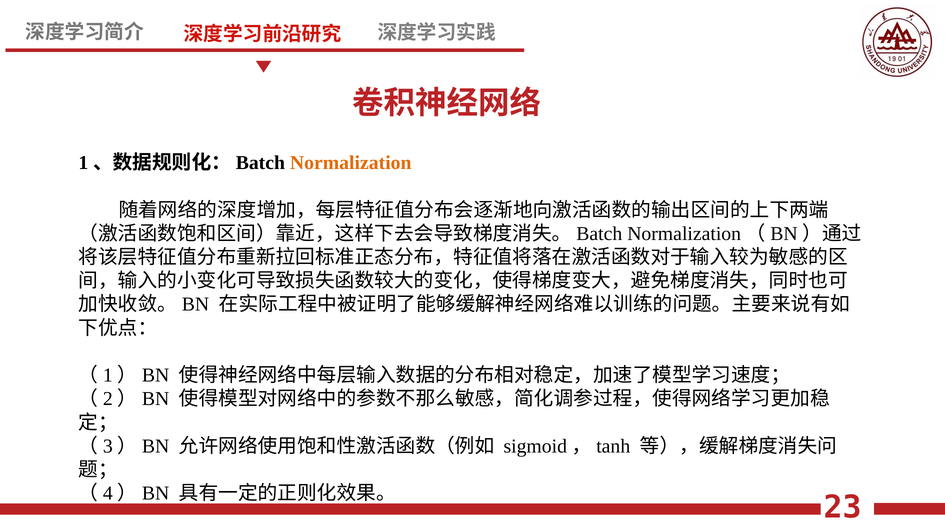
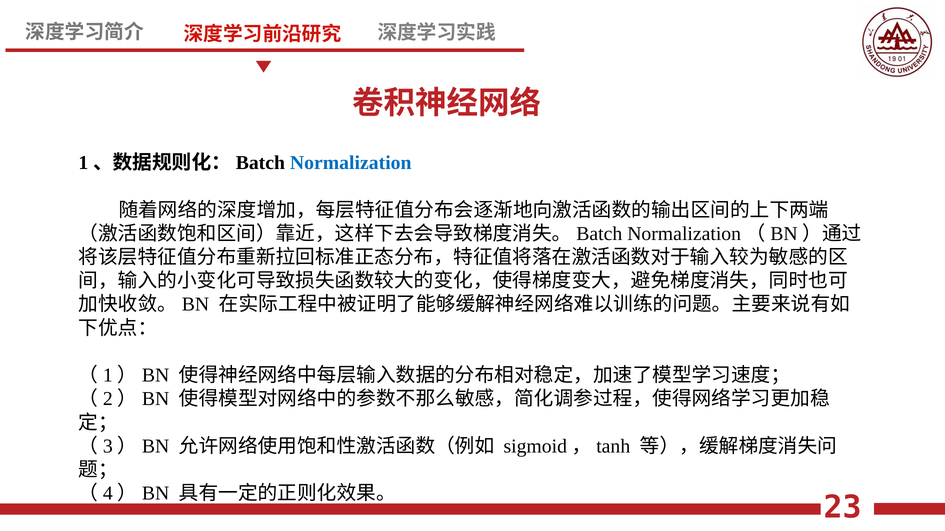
Normalization colour: orange -> blue
